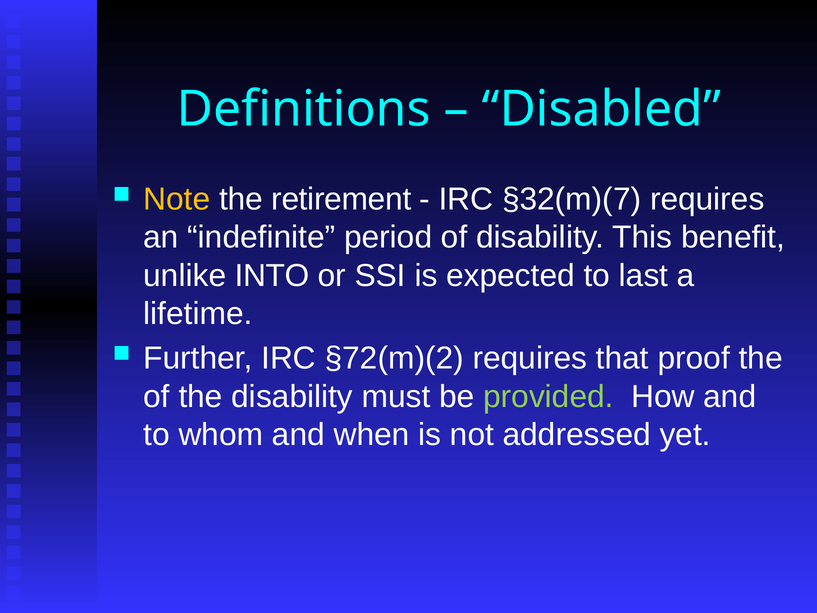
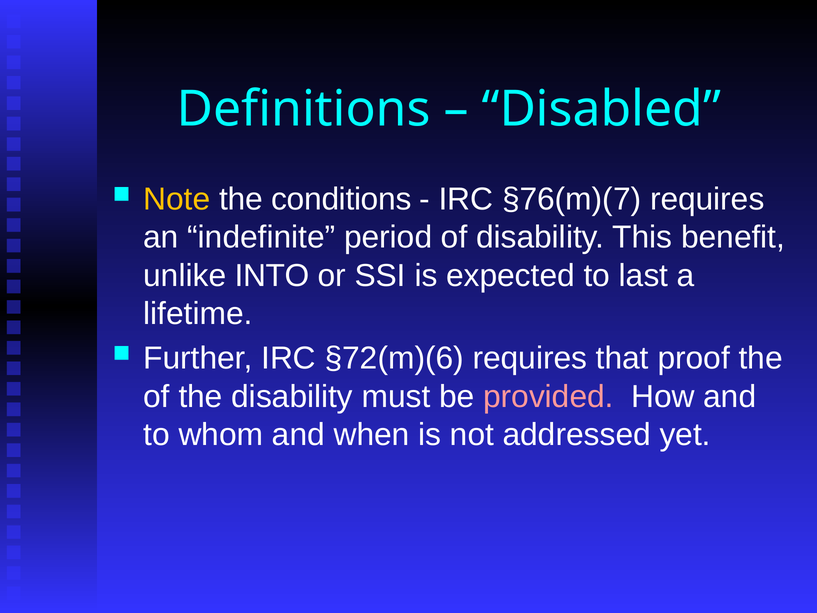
retirement: retirement -> conditions
§32(m)(7: §32(m)(7 -> §76(m)(7
§72(m)(2: §72(m)(2 -> §72(m)(6
provided colour: light green -> pink
